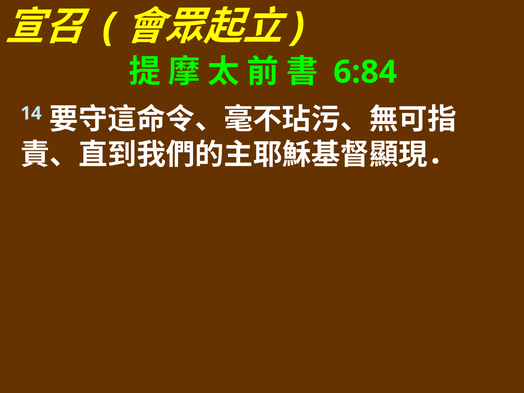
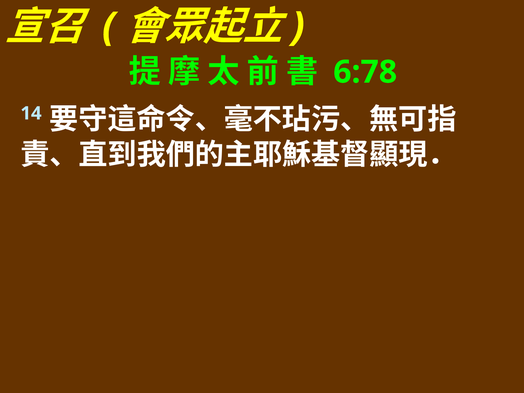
6:84: 6:84 -> 6:78
